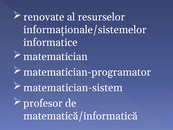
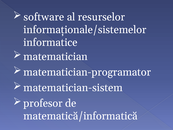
renovate: renovate -> software
